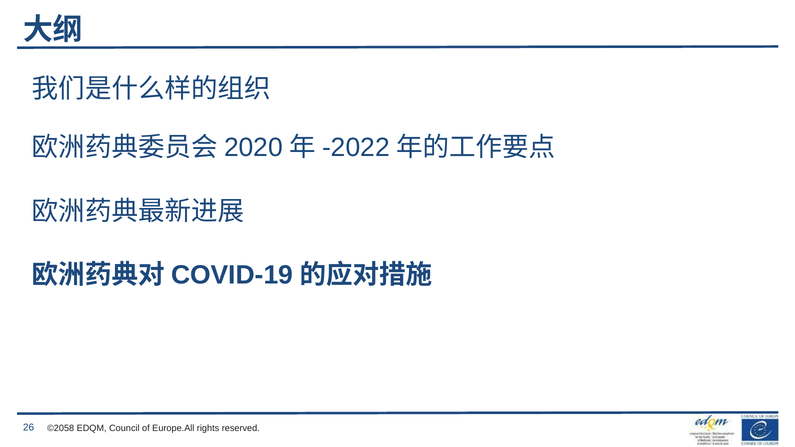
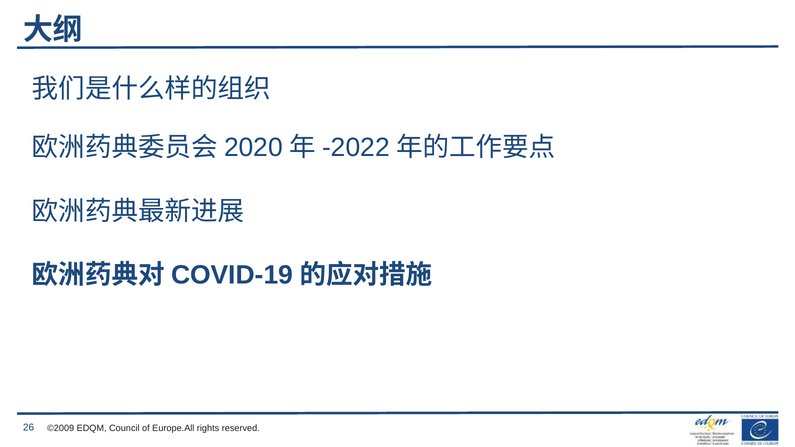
©2058: ©2058 -> ©2009
